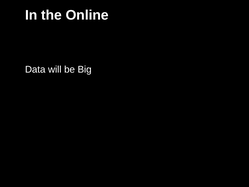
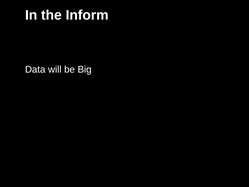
Online: Online -> Inform
